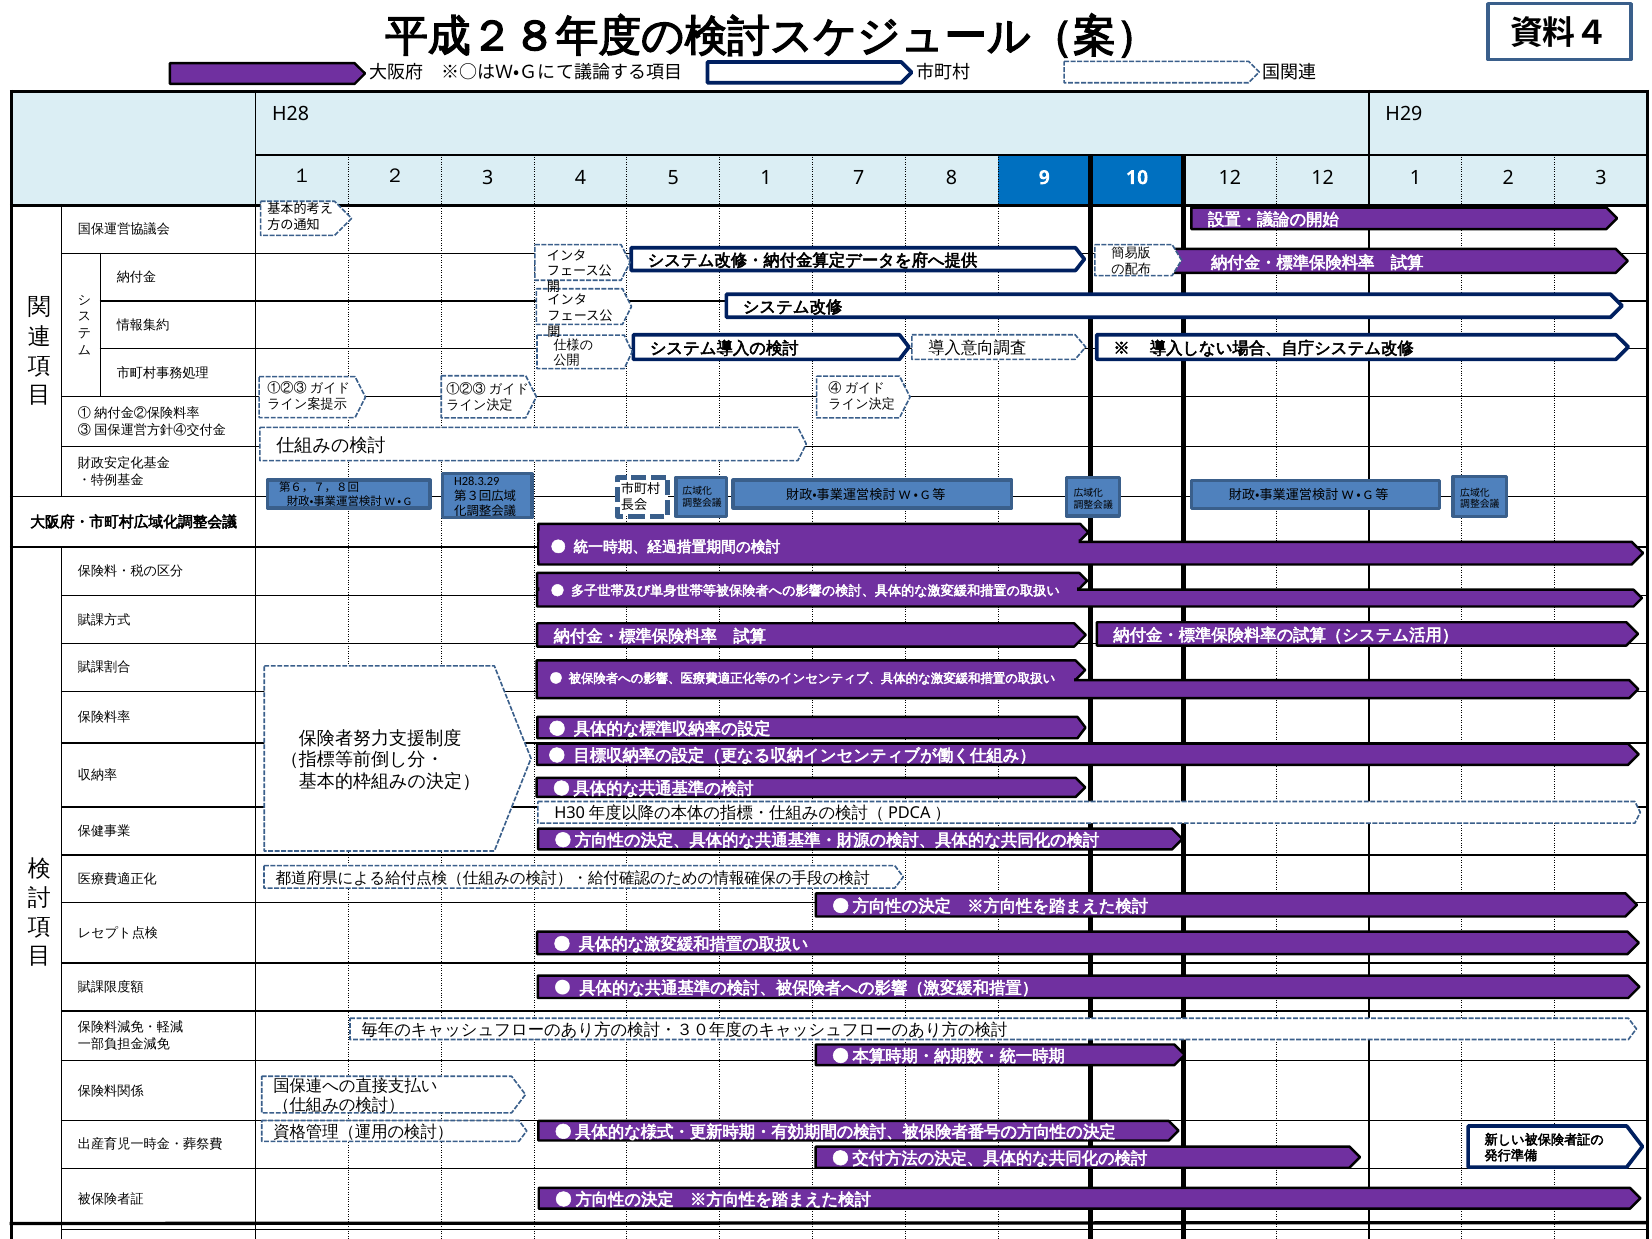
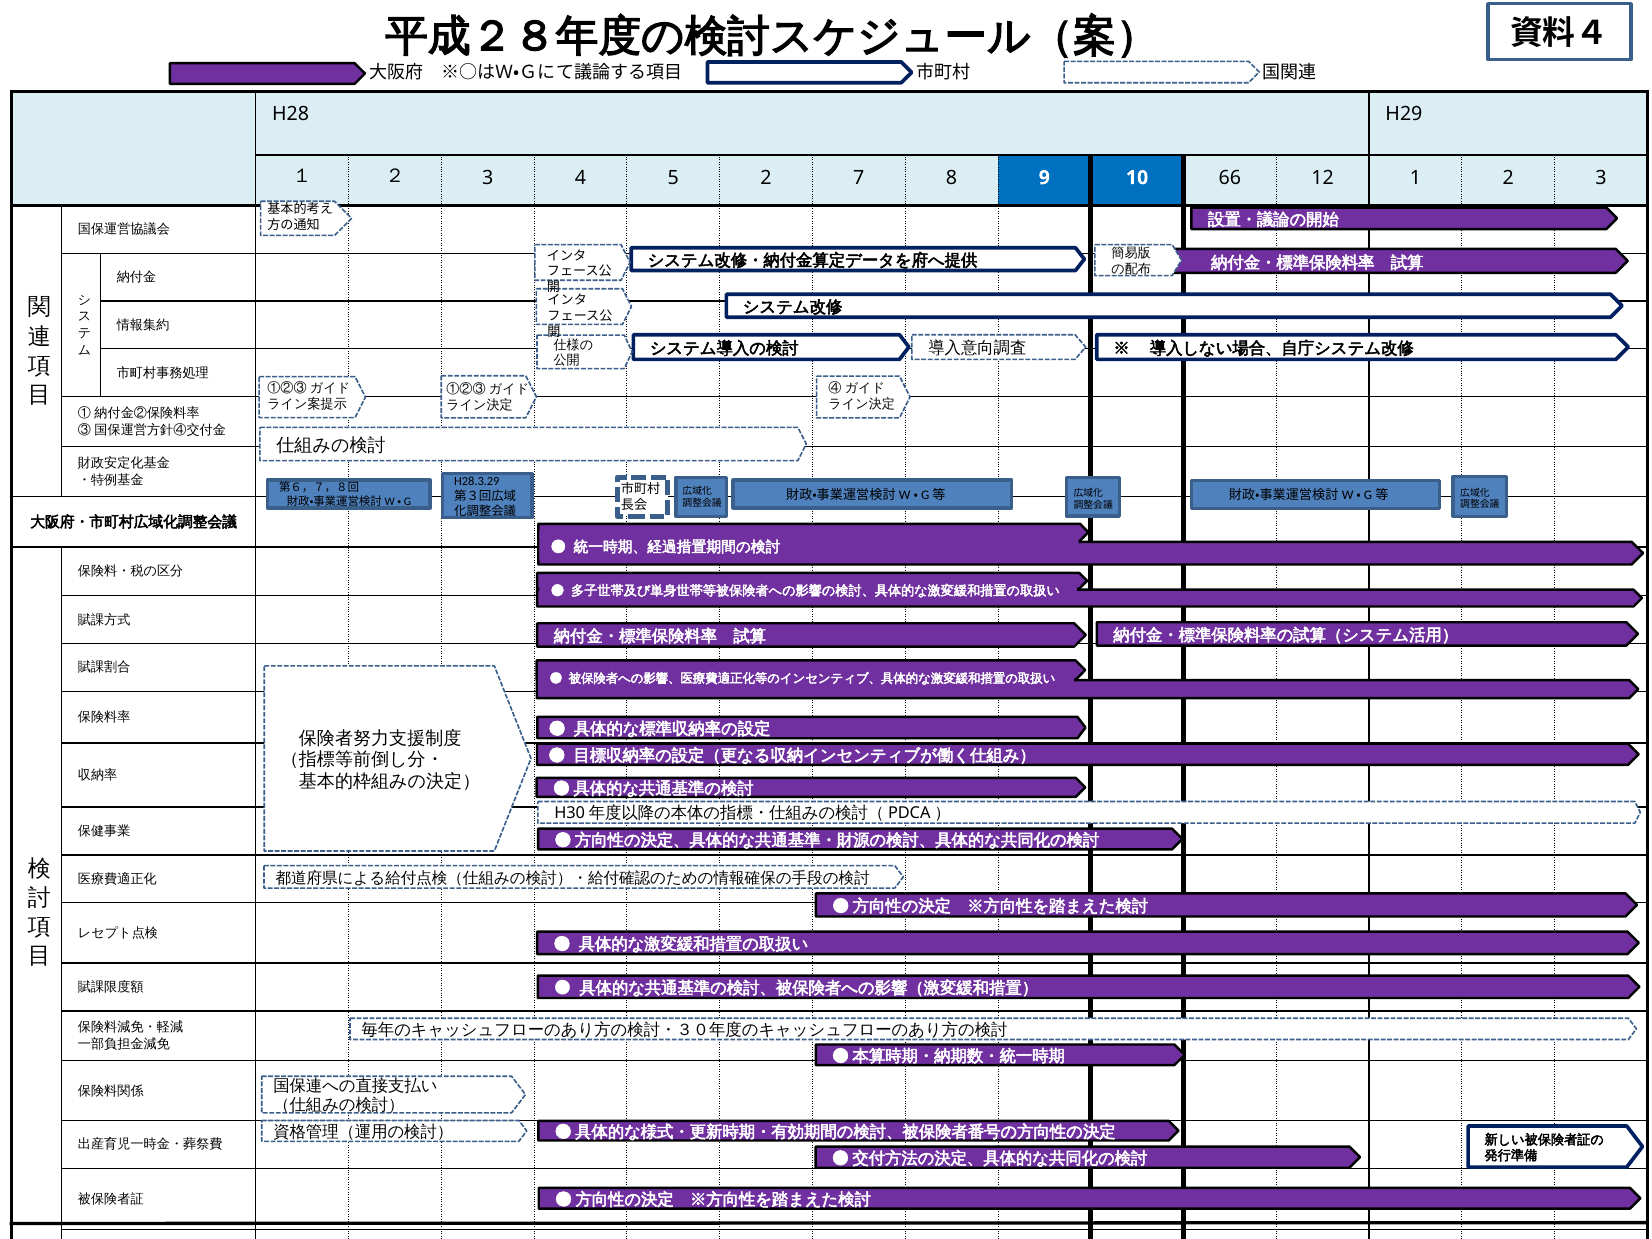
5 1: 1 -> 2
10 12: 12 -> 66
